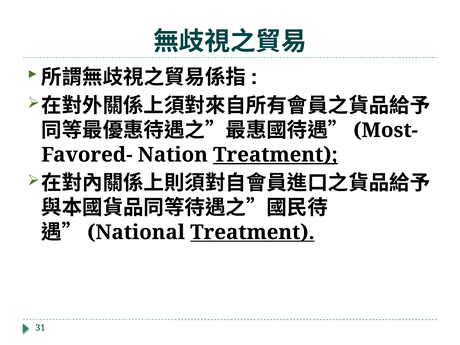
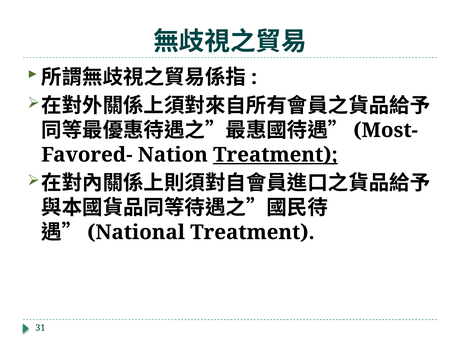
Treatment at (252, 232) underline: present -> none
